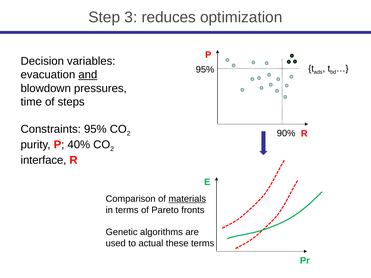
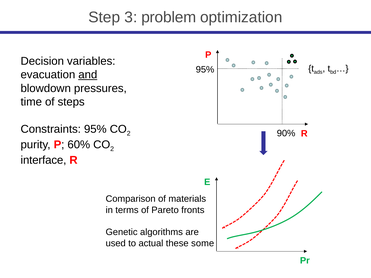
reduces: reduces -> problem
40%: 40% -> 60%
materials underline: present -> none
these terms: terms -> some
